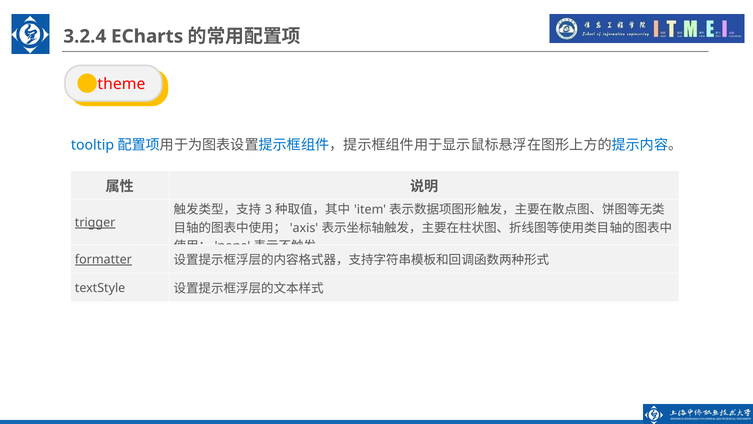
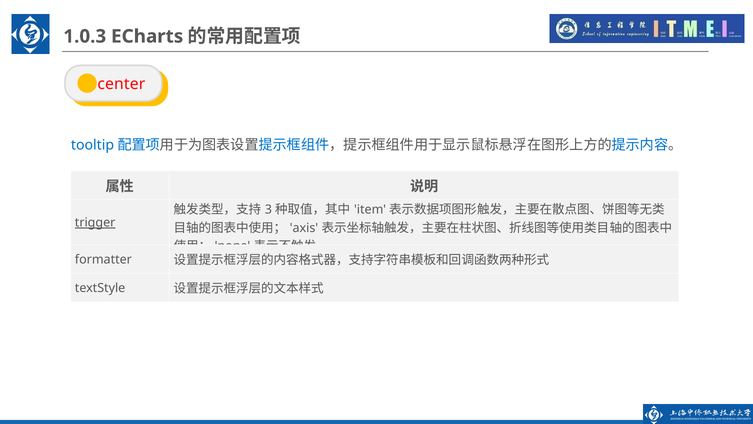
3.2.4: 3.2.4 -> 1.0.3
theme: theme -> center
formatter underline: present -> none
